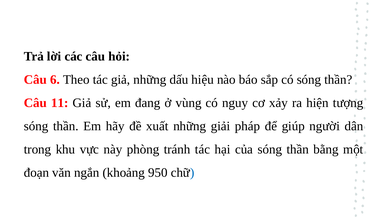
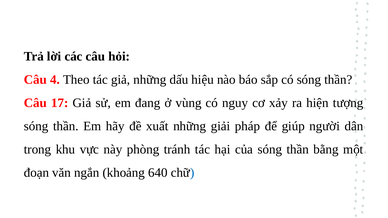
6: 6 -> 4
11: 11 -> 17
950: 950 -> 640
